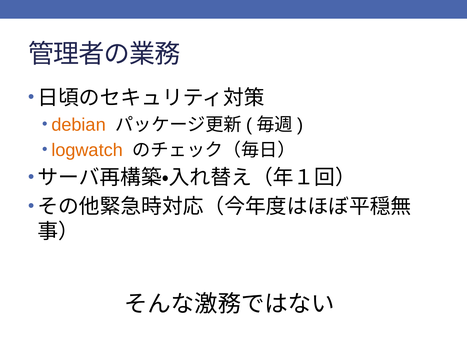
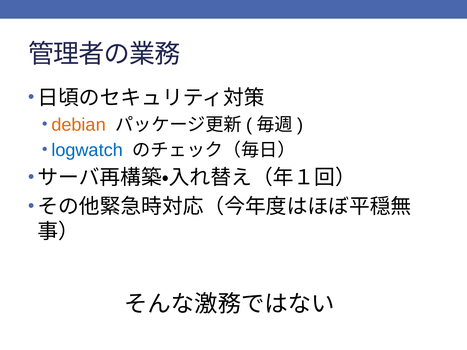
logwatch colour: orange -> blue
